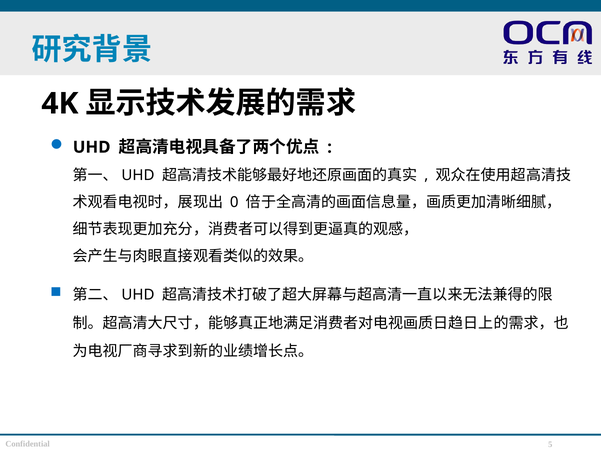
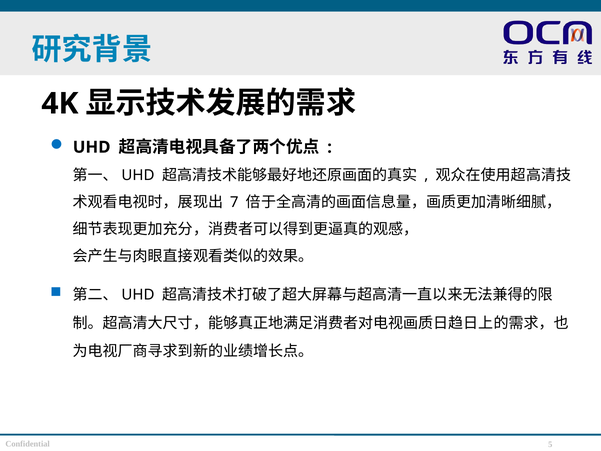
0: 0 -> 7
